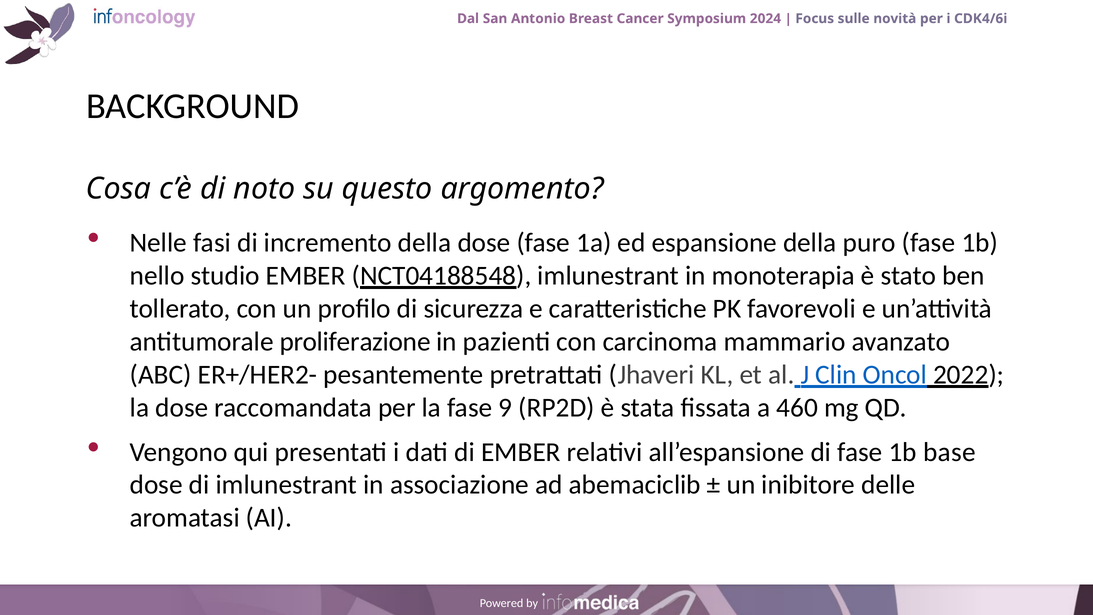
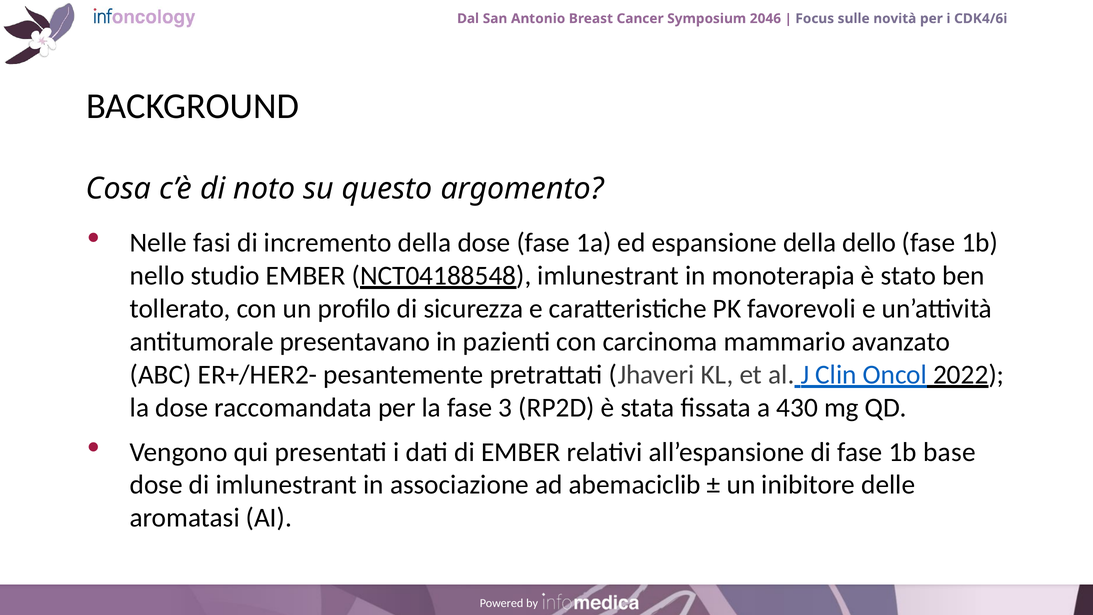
2024: 2024 -> 2046
puro: puro -> dello
proliferazione: proliferazione -> presentavano
9: 9 -> 3
460: 460 -> 430
